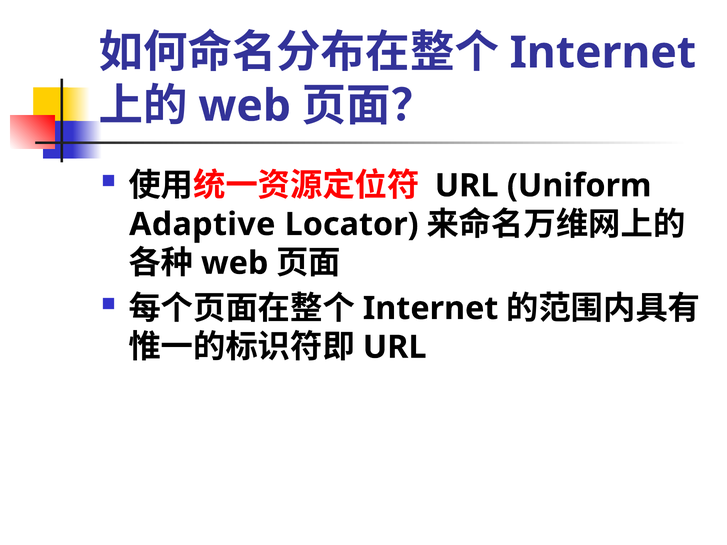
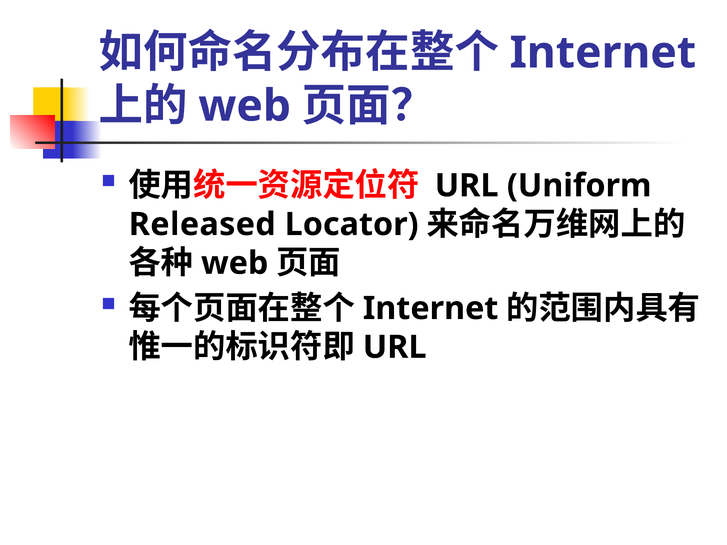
Adaptive: Adaptive -> Released
